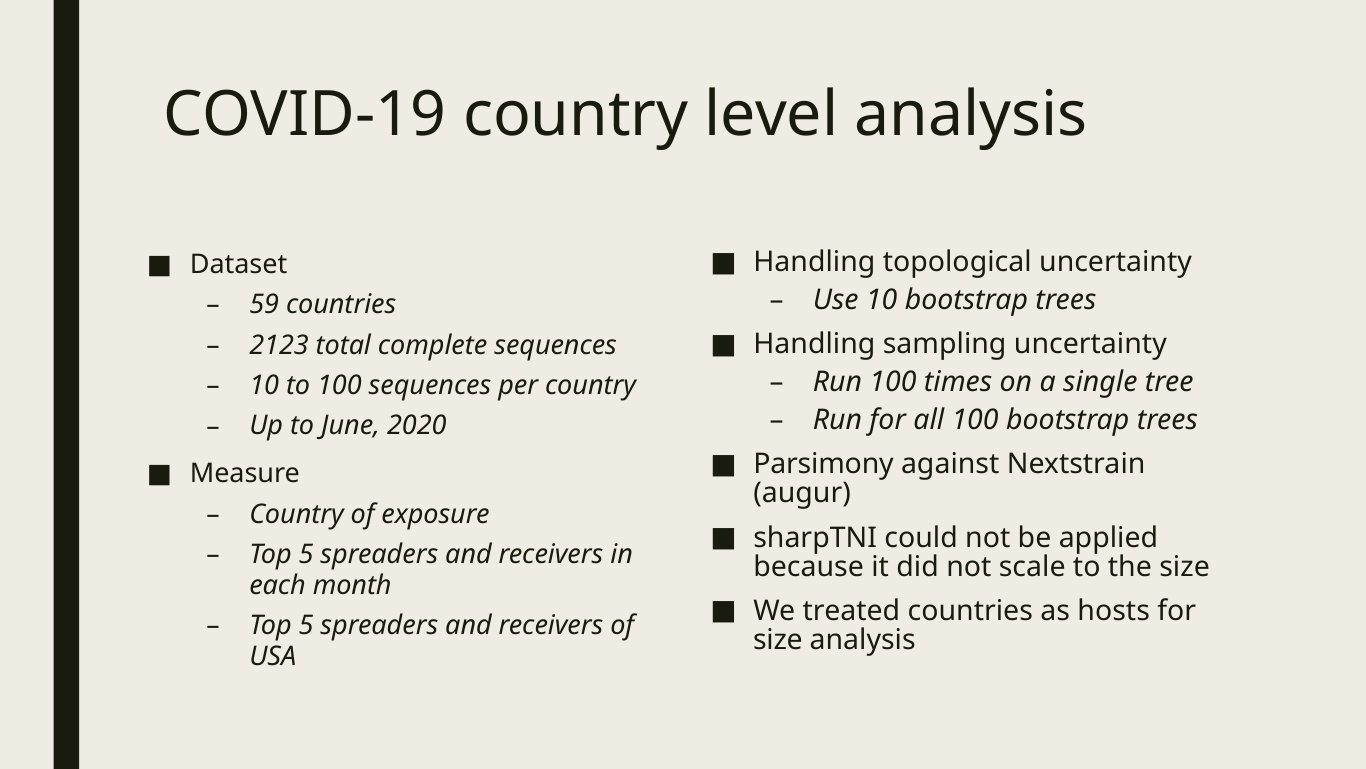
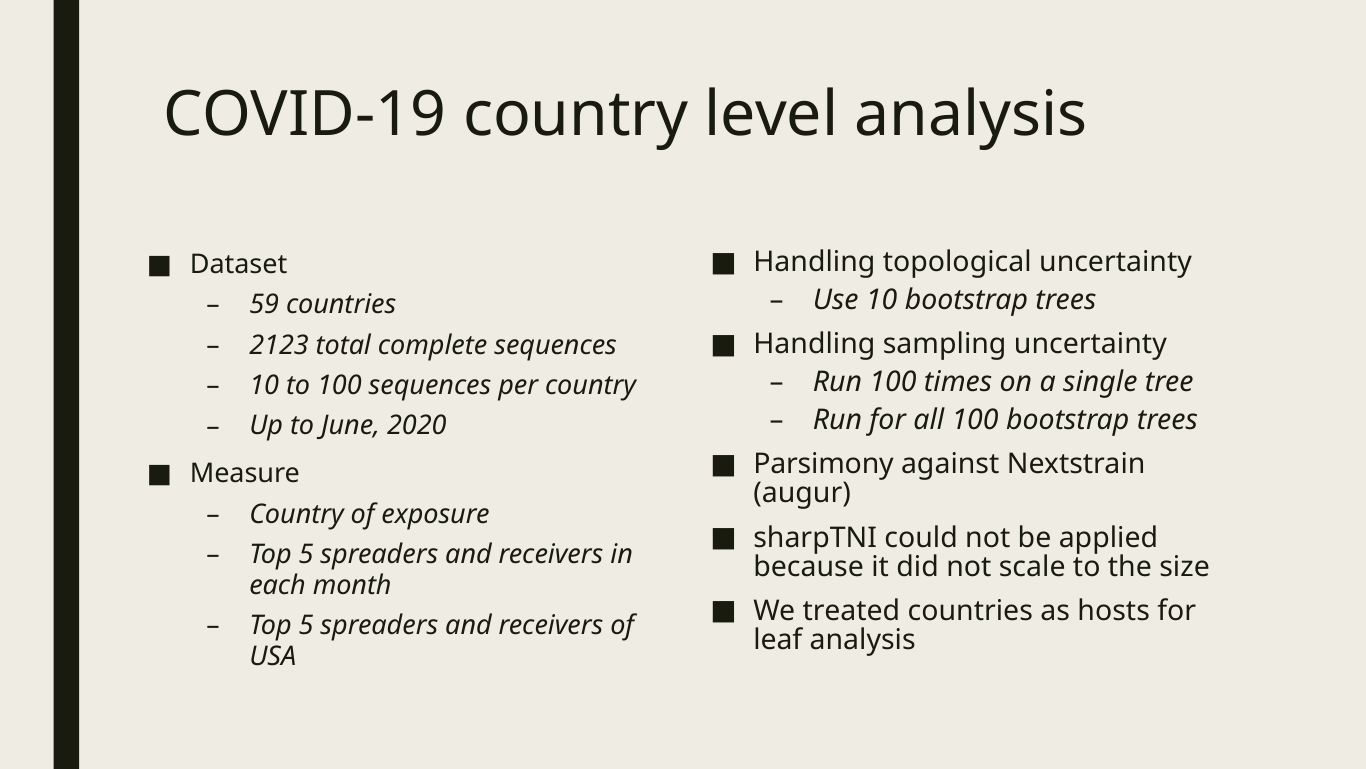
size at (778, 639): size -> leaf
